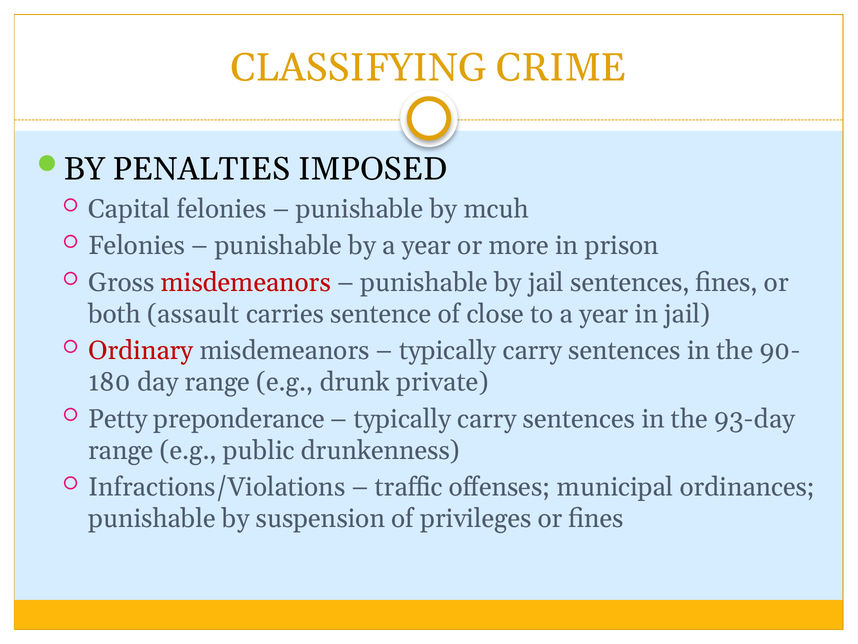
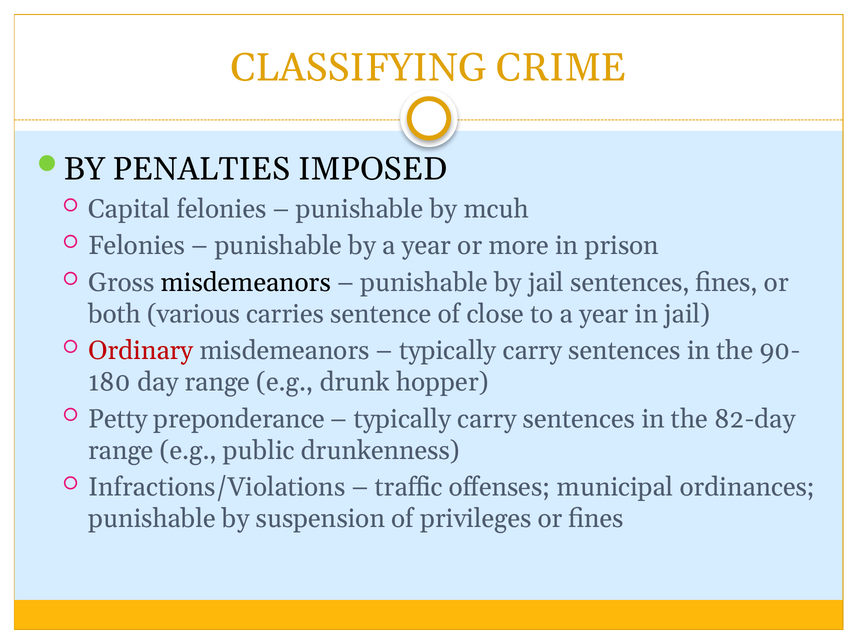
misdemeanors at (246, 282) colour: red -> black
assault: assault -> various
private: private -> hopper
93-day: 93-day -> 82-day
